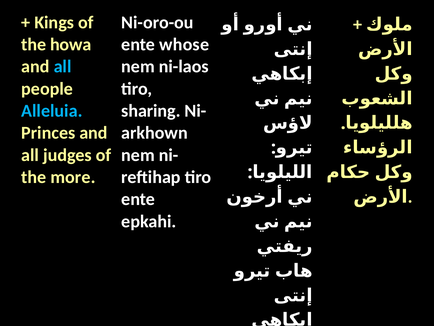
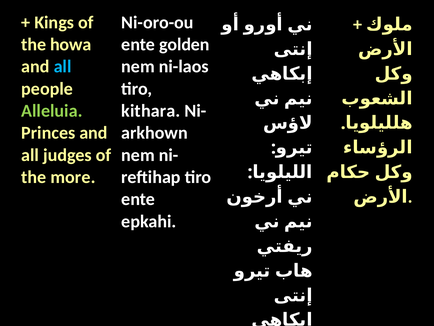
whose: whose -> golden
Alleluia colour: light blue -> light green
sharing: sharing -> kithara
